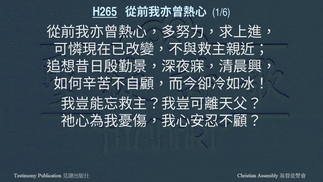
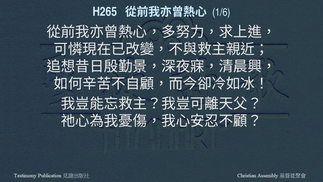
H265 underline: present -> none
